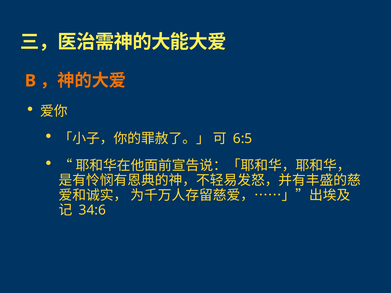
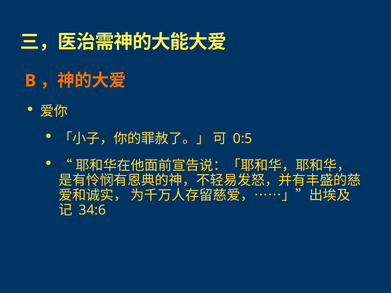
6:5: 6:5 -> 0:5
